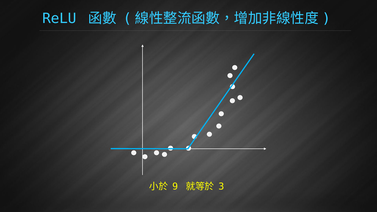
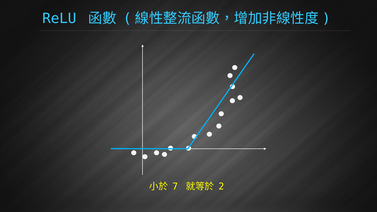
9: 9 -> 7
3: 3 -> 2
